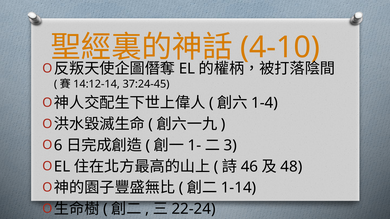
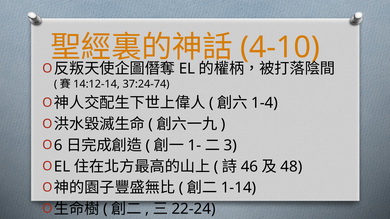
37:24-45: 37:24-45 -> 37:24-74
